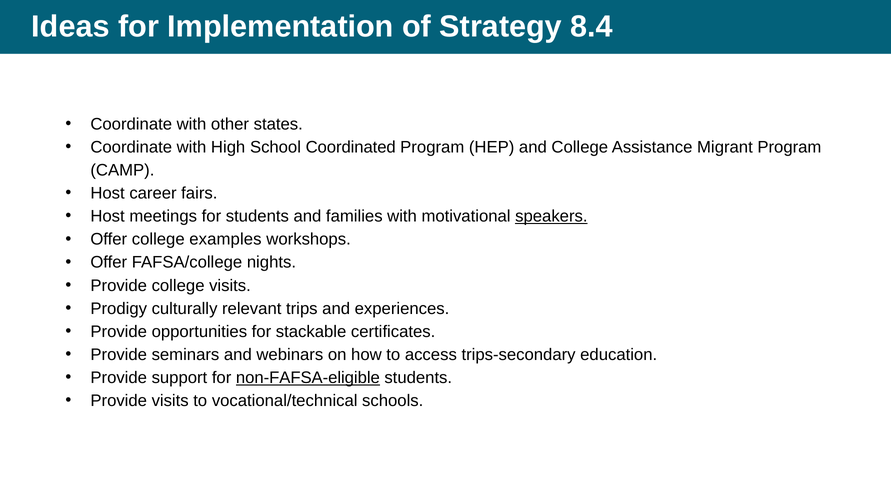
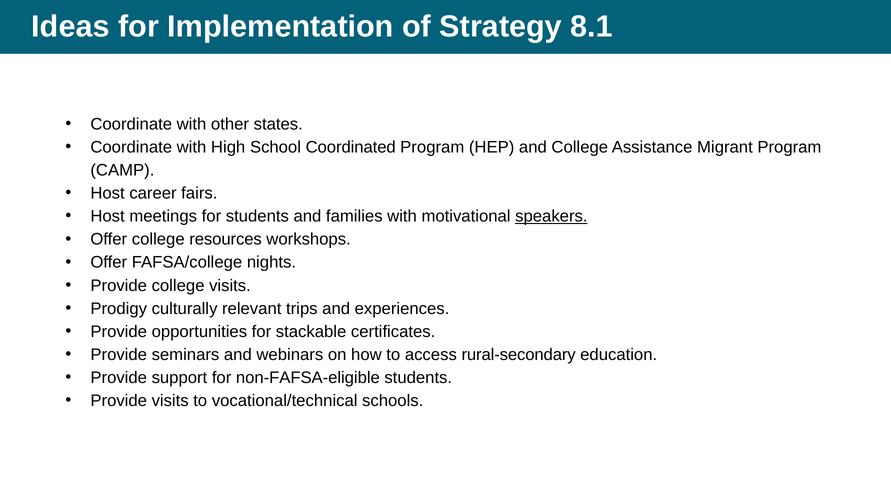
8.4: 8.4 -> 8.1
examples: examples -> resources
trips-secondary: trips-secondary -> rural-secondary
non-FAFSA-eligible underline: present -> none
